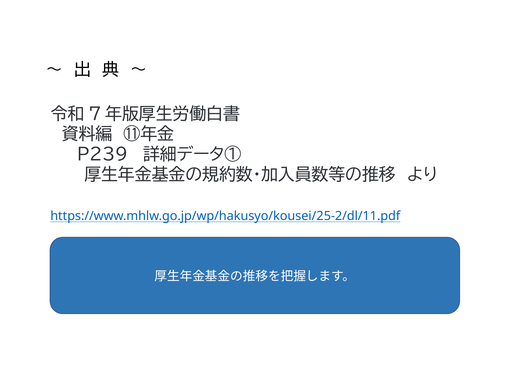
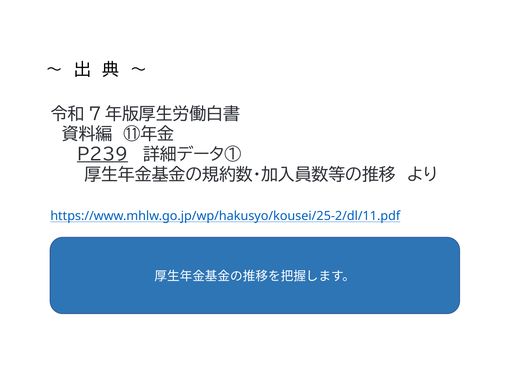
P239 underline: none -> present
